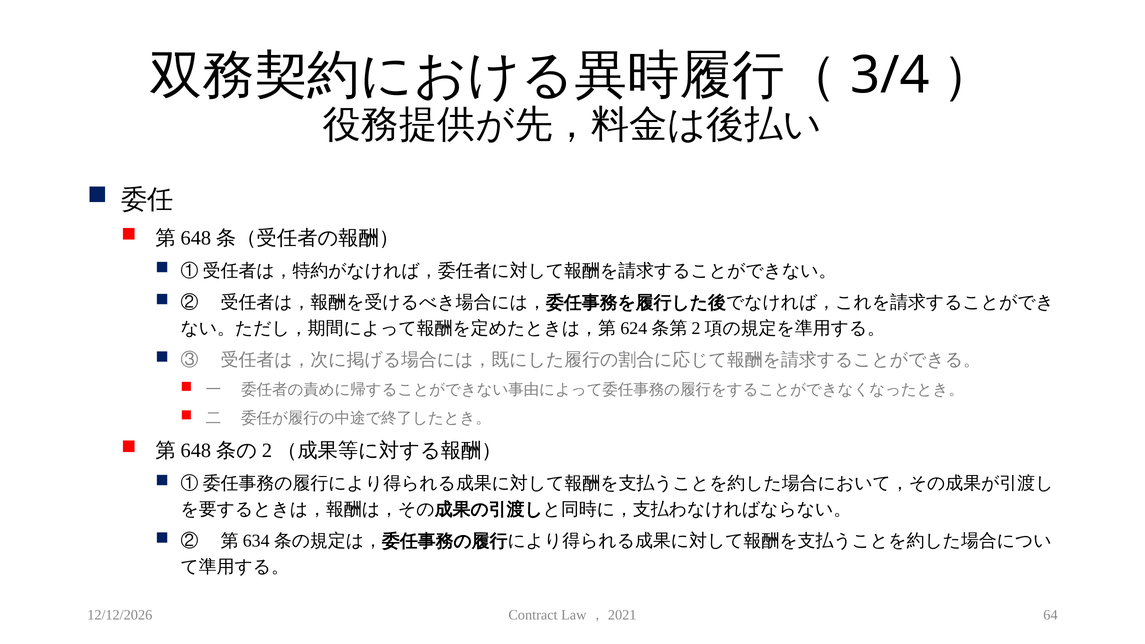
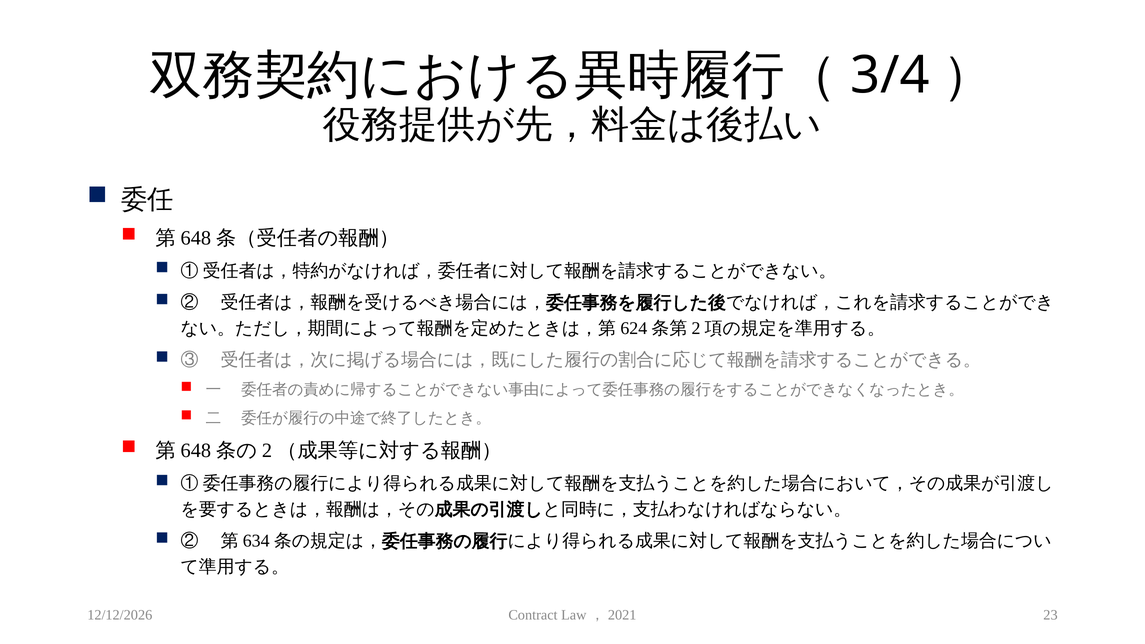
64: 64 -> 23
